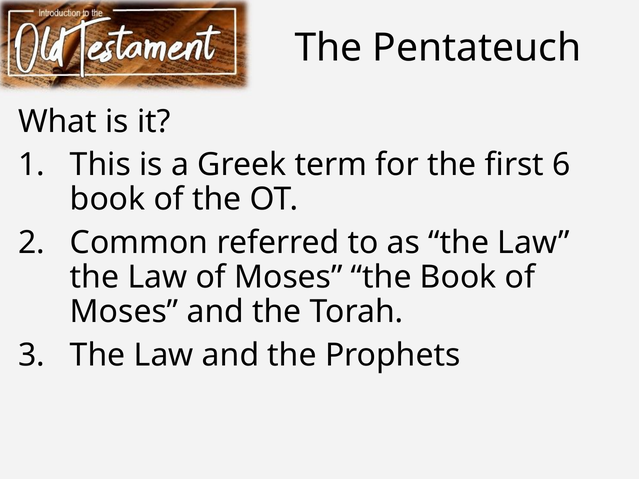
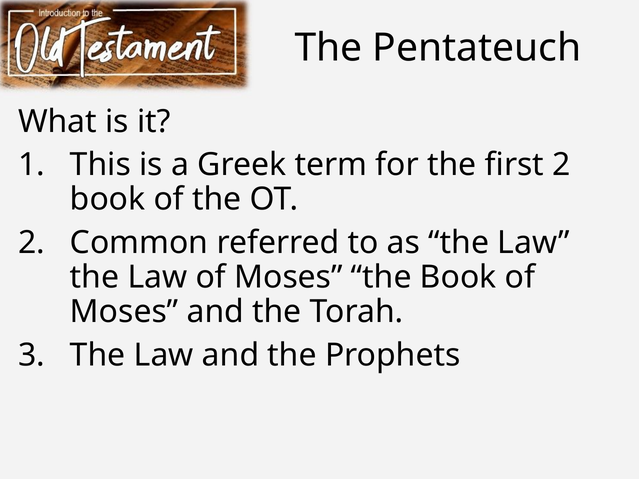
first 6: 6 -> 2
